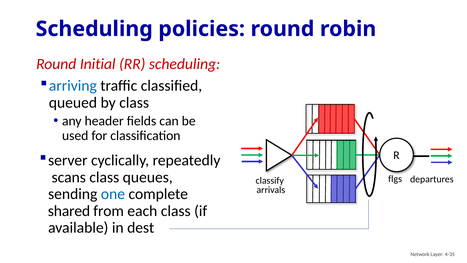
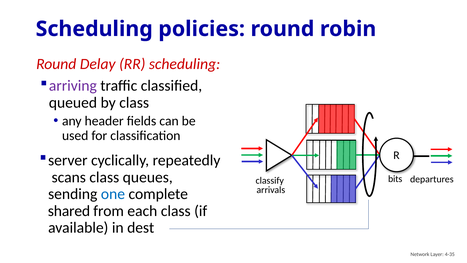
Initial: Initial -> Delay
arriving colour: blue -> purple
flgs: flgs -> bits
